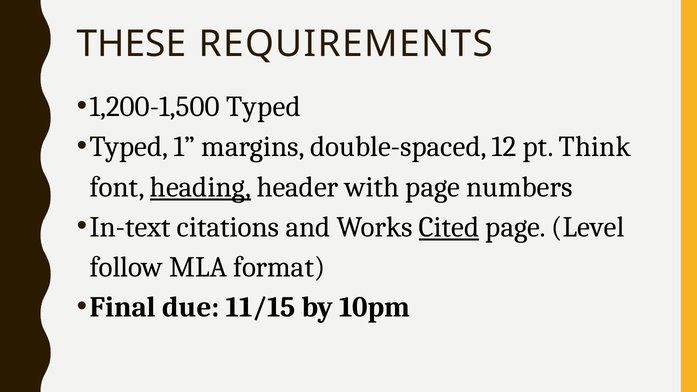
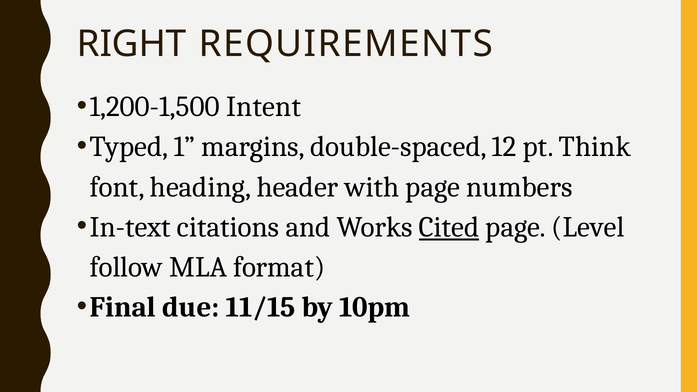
THESE: THESE -> RIGHT
1,200-1,500 Typed: Typed -> Intent
heading underline: present -> none
